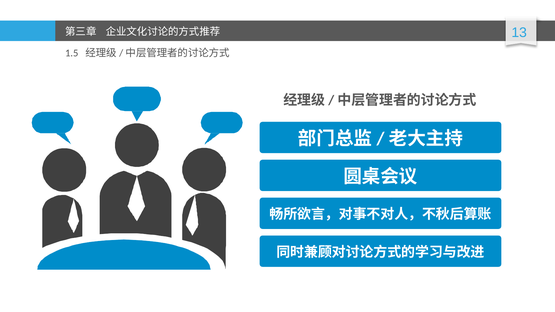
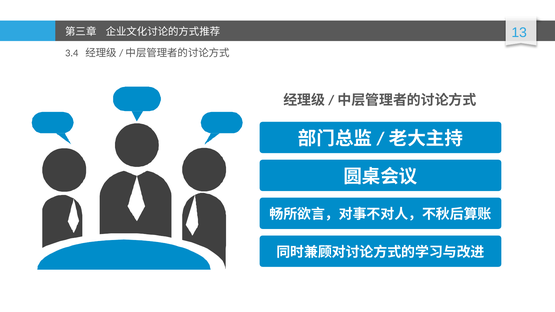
1.5: 1.5 -> 3.4
